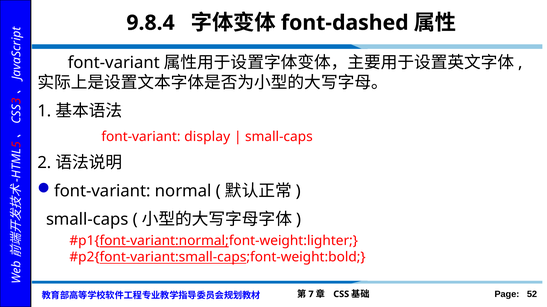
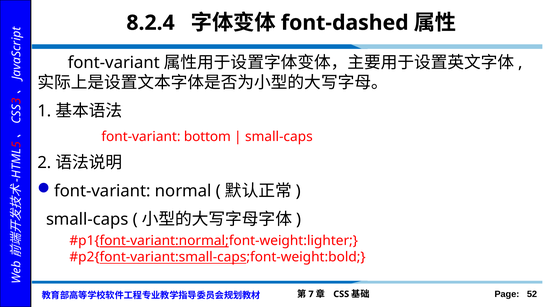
9.8.4: 9.8.4 -> 8.2.4
display: display -> bottom
